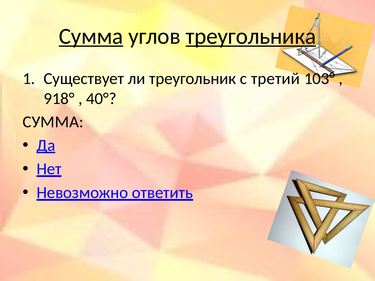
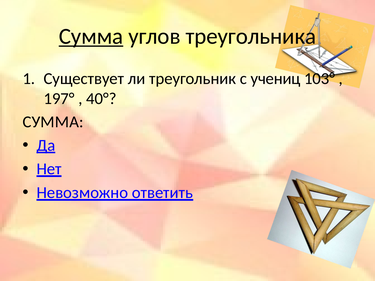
треугольника underline: present -> none
третий: третий -> учениц
918°: 918° -> 197°
